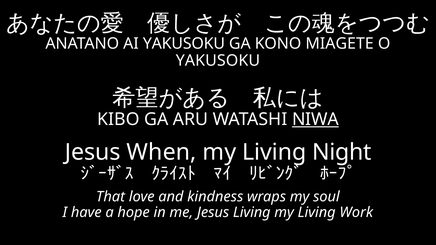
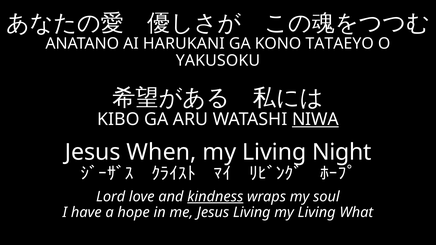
AI YAKUSOKU: YAKUSOKU -> HARUKANI
MIAGETE: MIAGETE -> TATAEYO
That: That -> Lord
kindness underline: none -> present
Work: Work -> What
